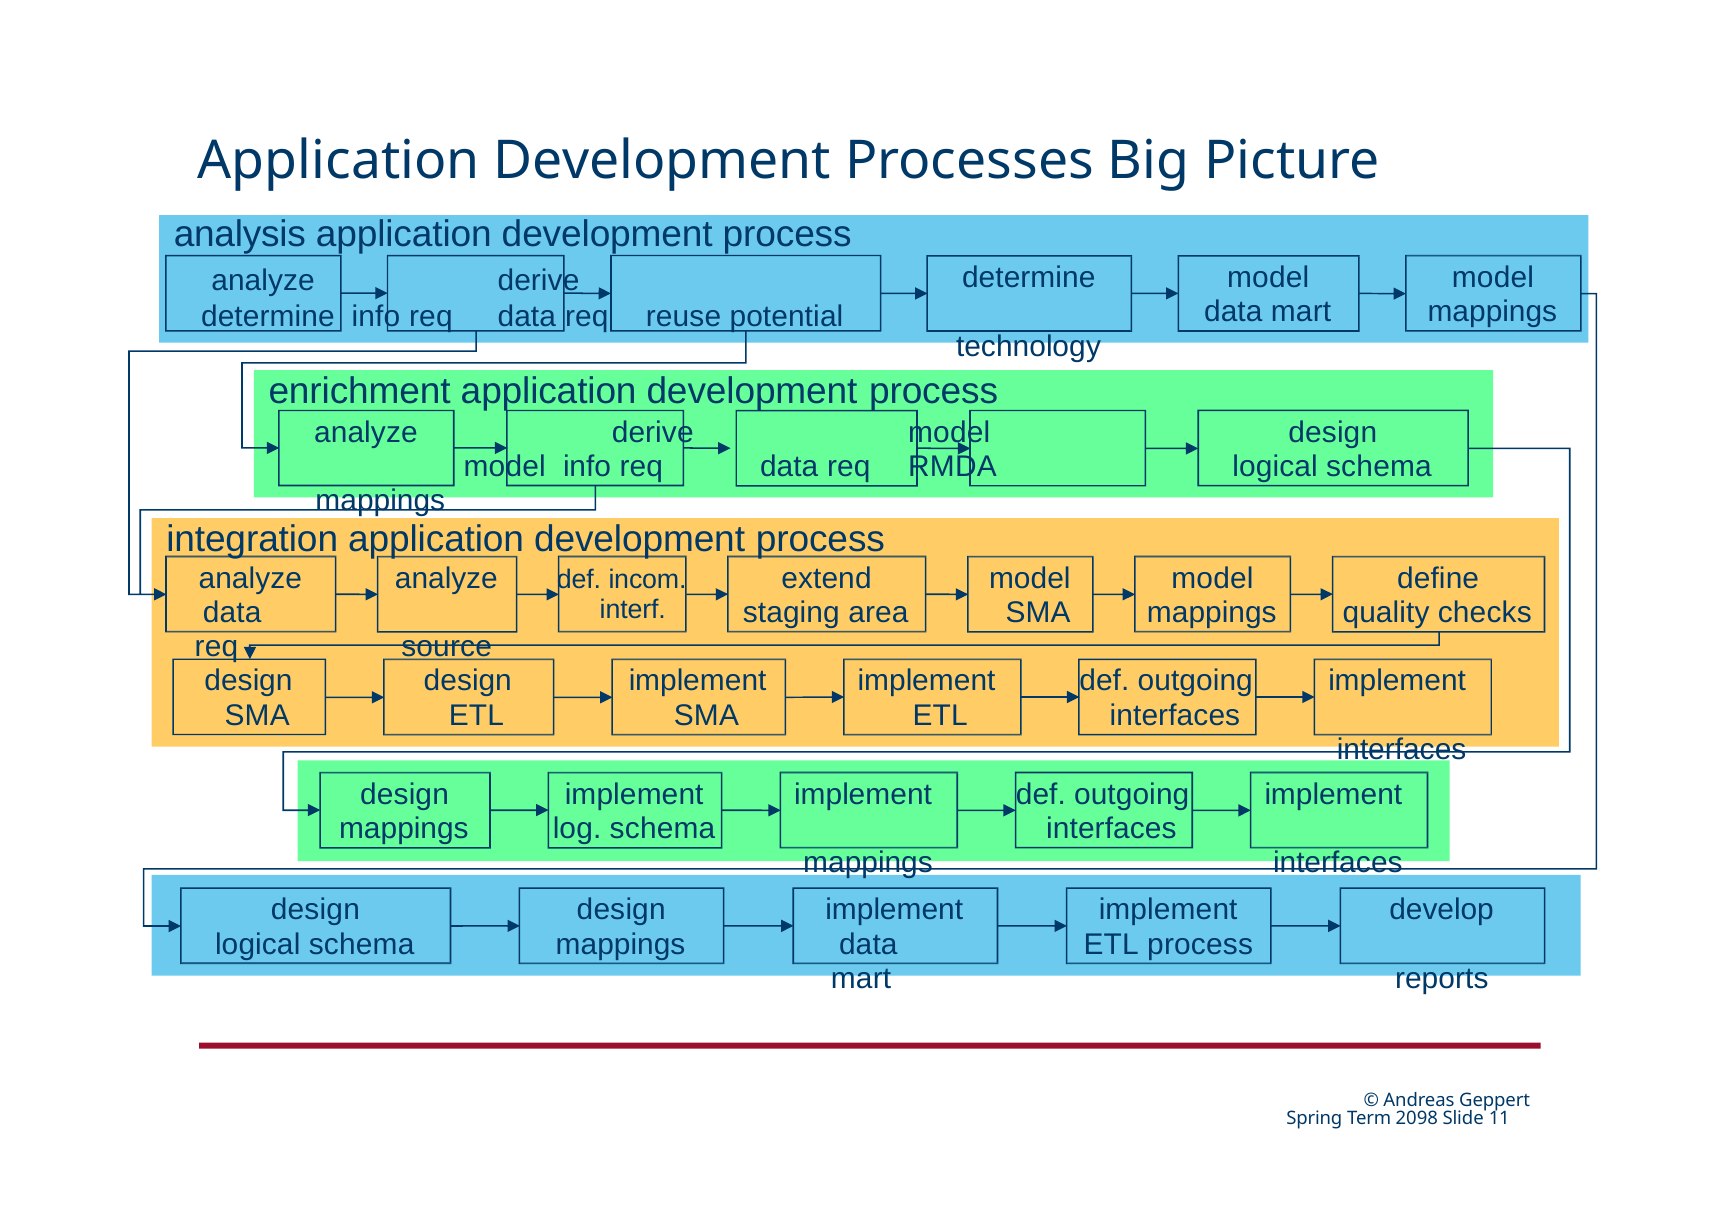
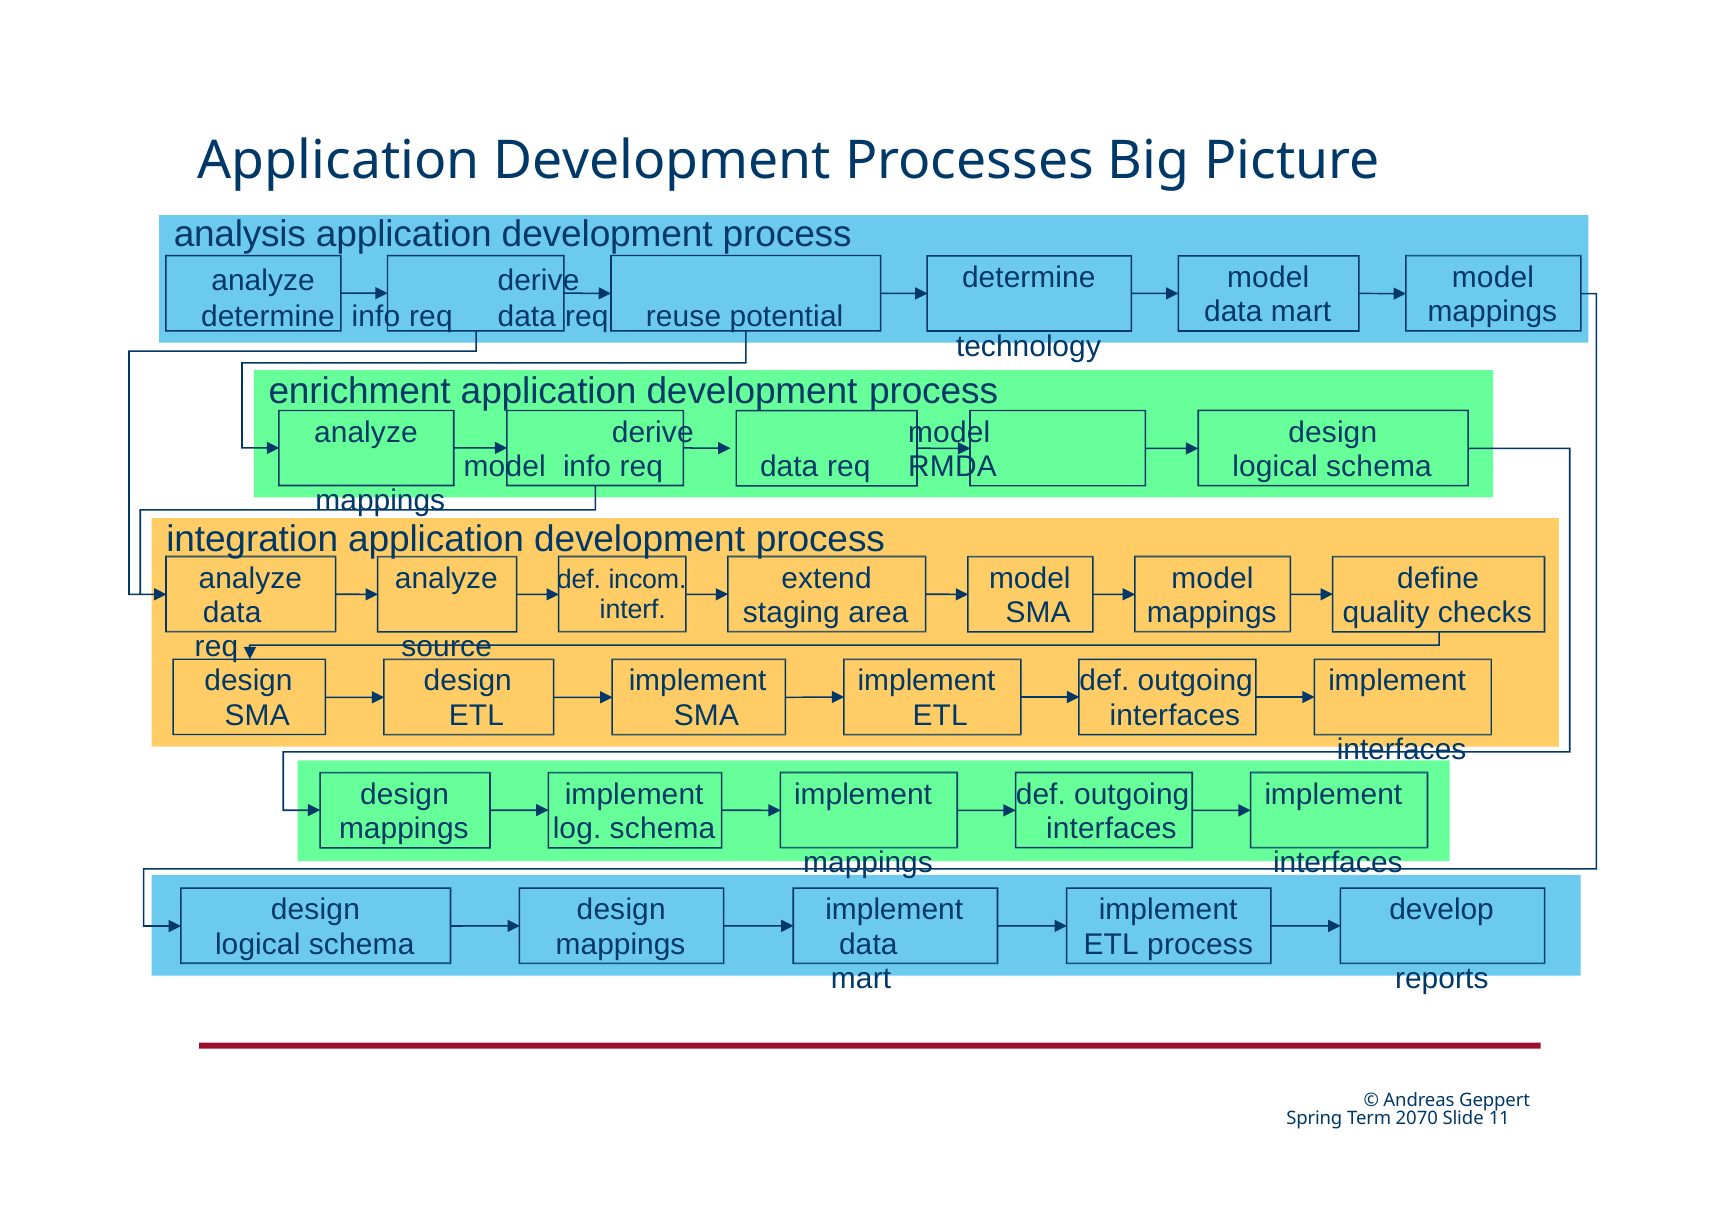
2098: 2098 -> 2070
